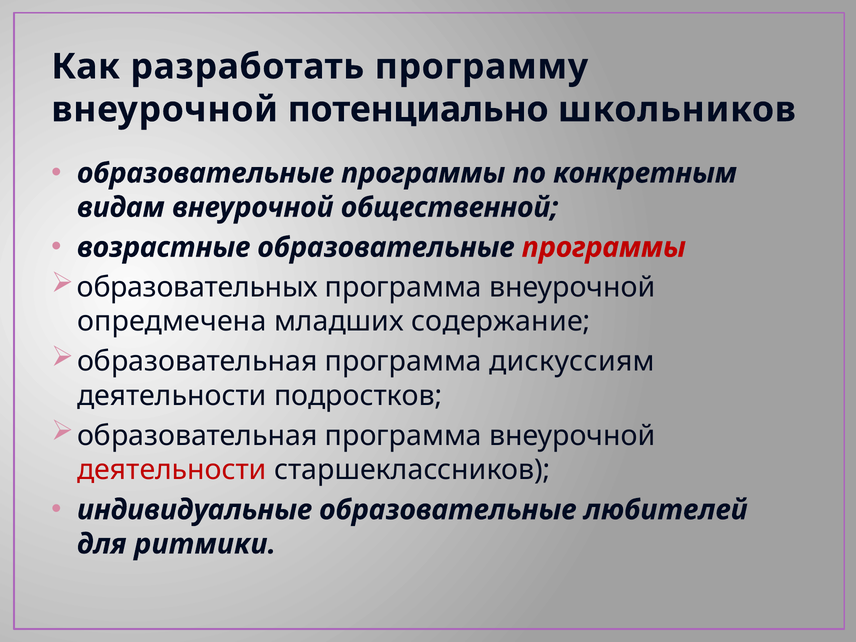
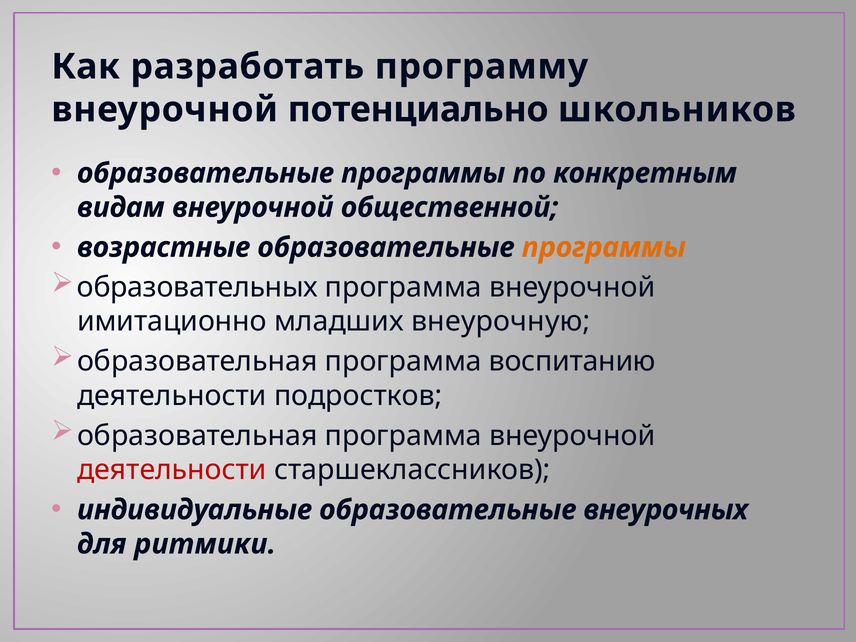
программы at (604, 247) colour: red -> orange
опредмечена: опредмечена -> имитационно
содержание: содержание -> внеурочную
дискуссиям: дискуссиям -> воспитанию
любителей: любителей -> внеурочных
